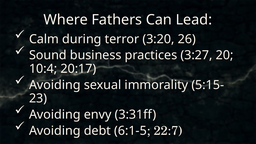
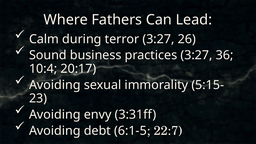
terror 3:20: 3:20 -> 3:27
20: 20 -> 36
